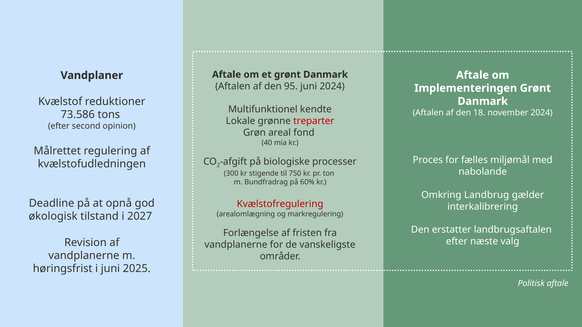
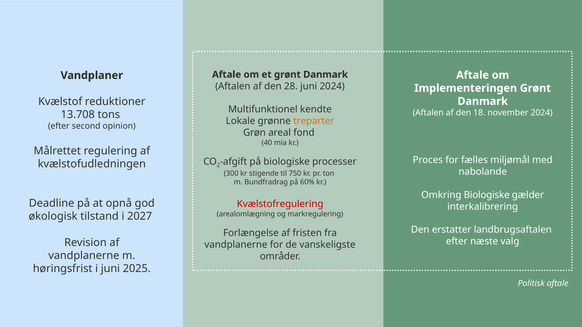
95: 95 -> 28
73.586: 73.586 -> 13.708
treparter colour: red -> orange
Omkring Landbrug: Landbrug -> Biologiske
